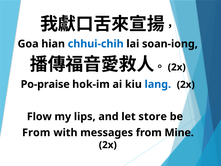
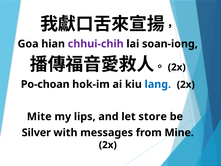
chhui-chih colour: blue -> purple
Po-praise: Po-praise -> Po-choan
Flow: Flow -> Mite
From at (36, 132): From -> Silver
